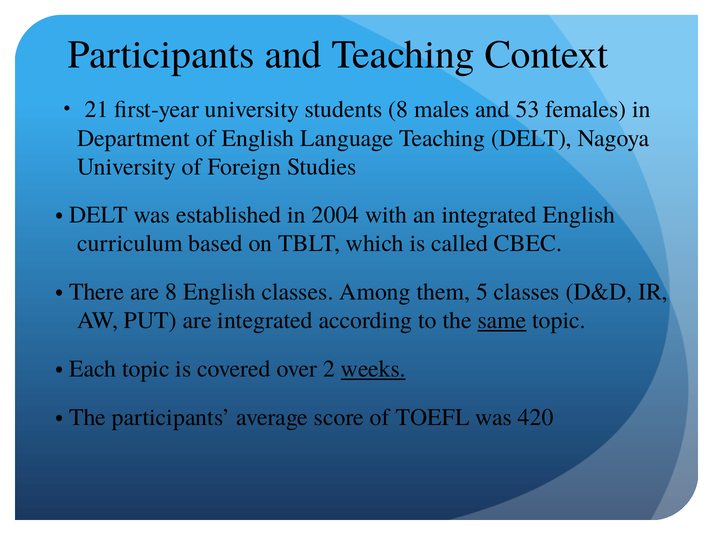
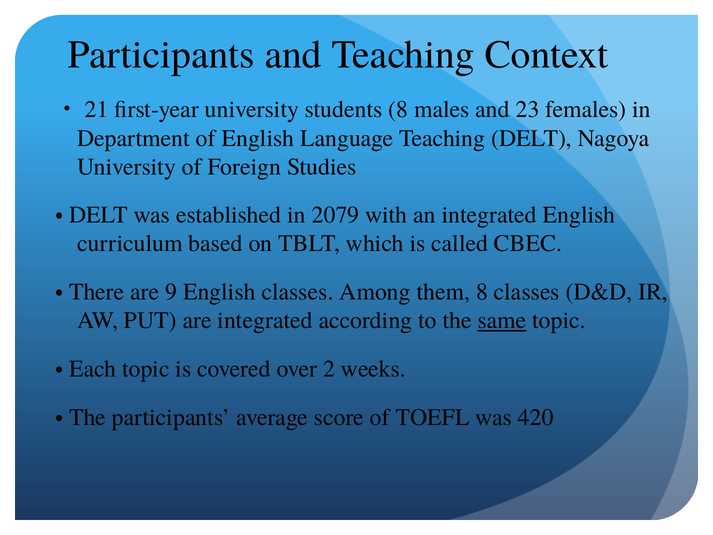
53: 53 -> 23
2004: 2004 -> 2079
are 8: 8 -> 9
them 5: 5 -> 8
weeks underline: present -> none
